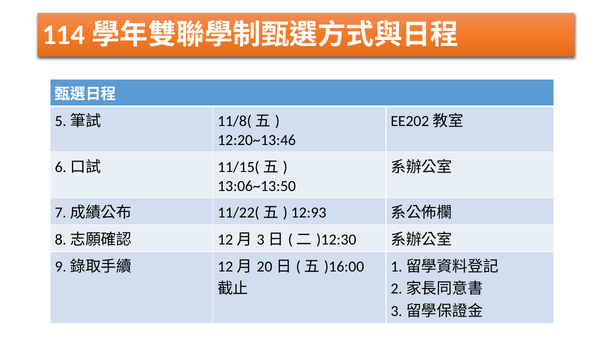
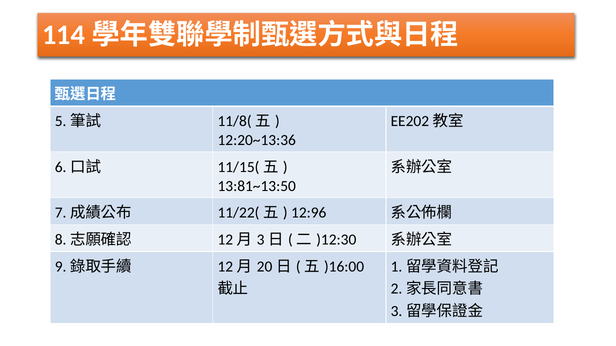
12:20~13:46: 12:20~13:46 -> 12:20~13:36
13:06~13:50: 13:06~13:50 -> 13:81~13:50
12:93: 12:93 -> 12:96
